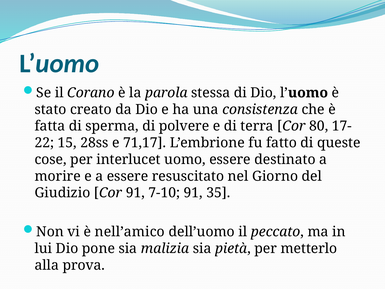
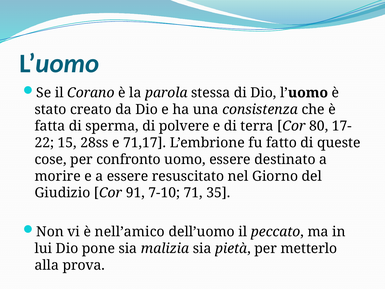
interlucet: interlucet -> confronto
7-10 91: 91 -> 71
